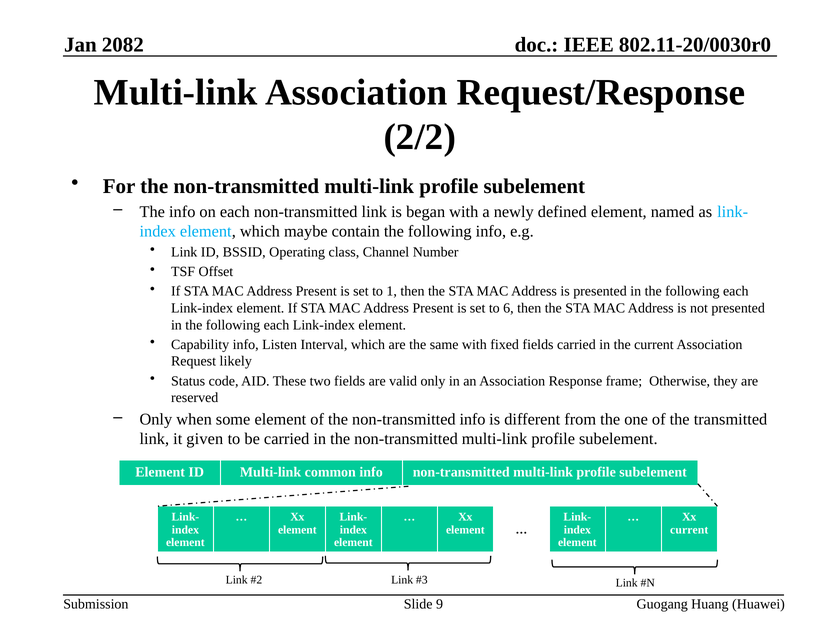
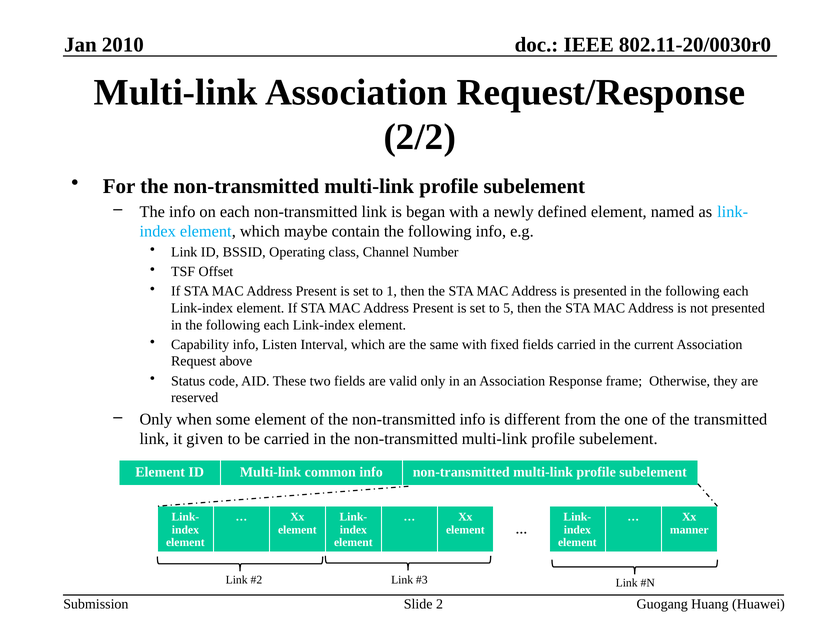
2082: 2082 -> 2010
6: 6 -> 5
likely: likely -> above
current at (689, 530): current -> manner
9: 9 -> 2
